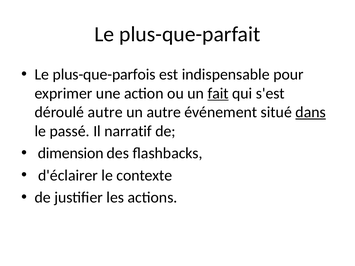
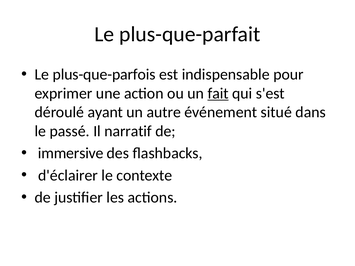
déroulé autre: autre -> ayant
dans underline: present -> none
dimension: dimension -> immersive
